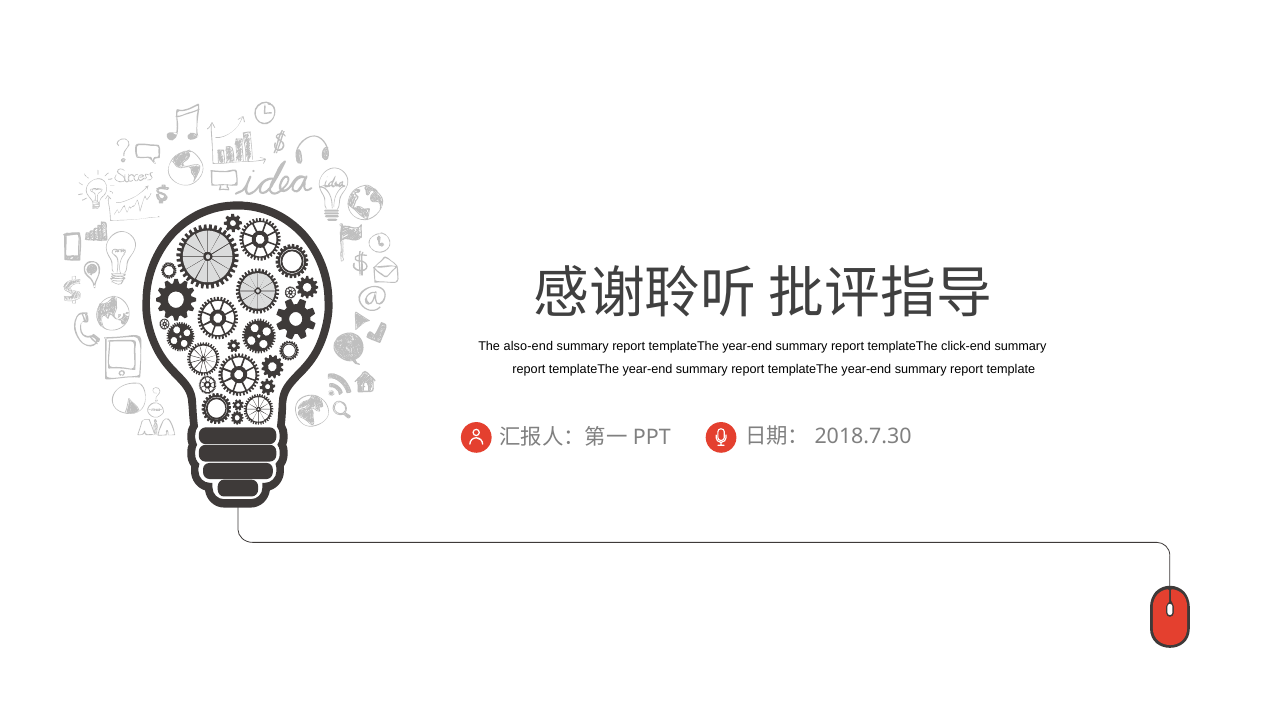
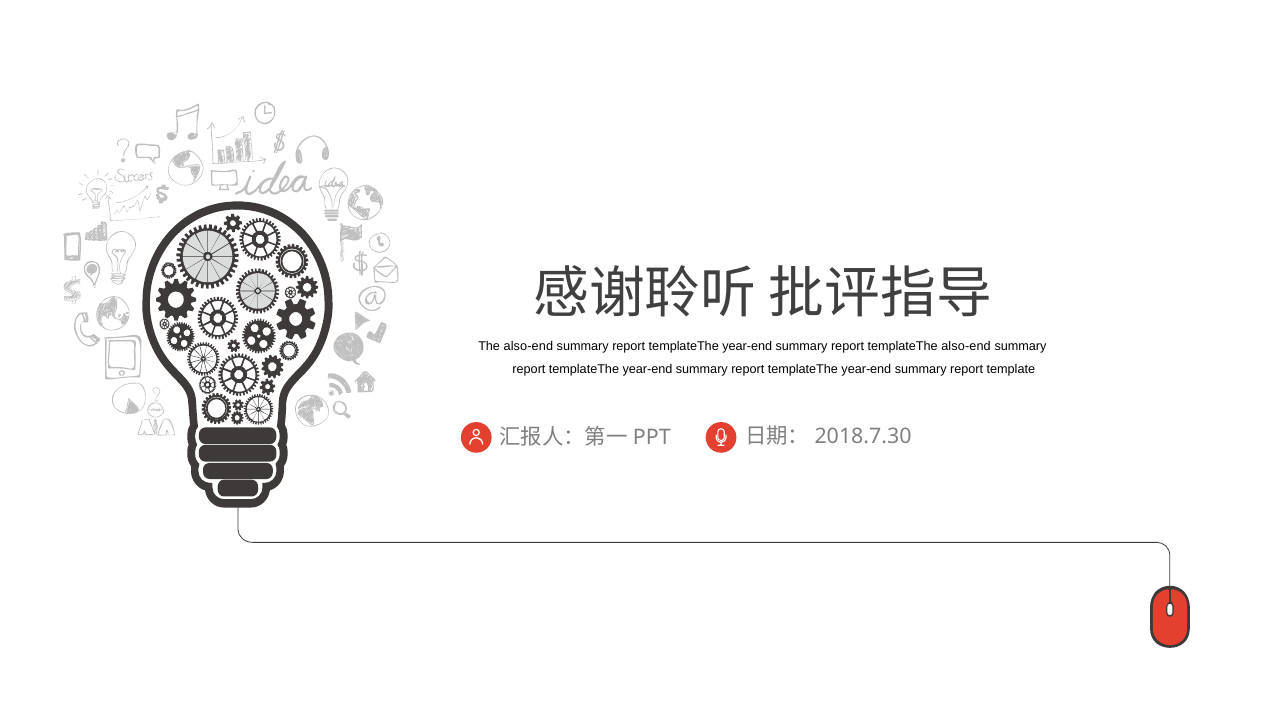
templateThe click-end: click-end -> also-end
